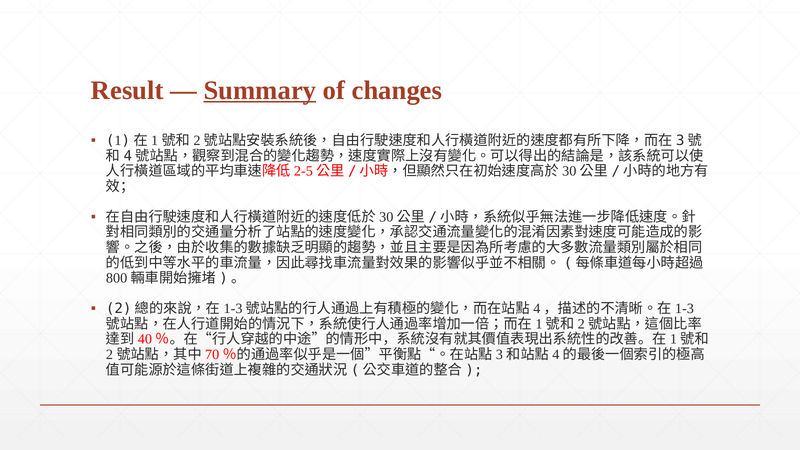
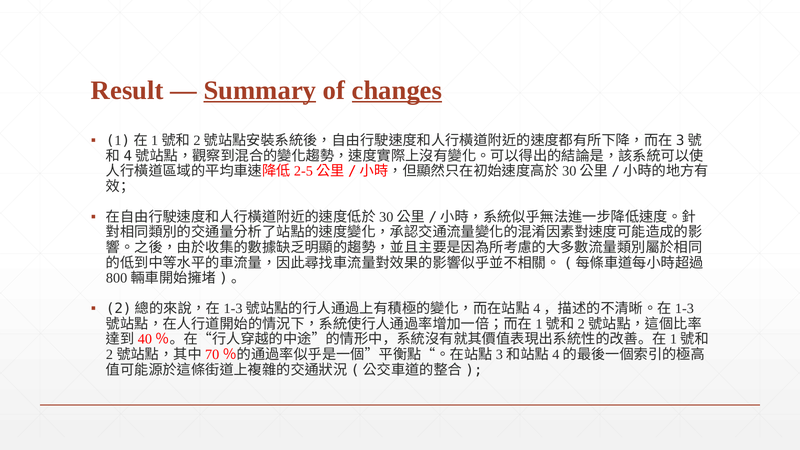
changes underline: none -> present
